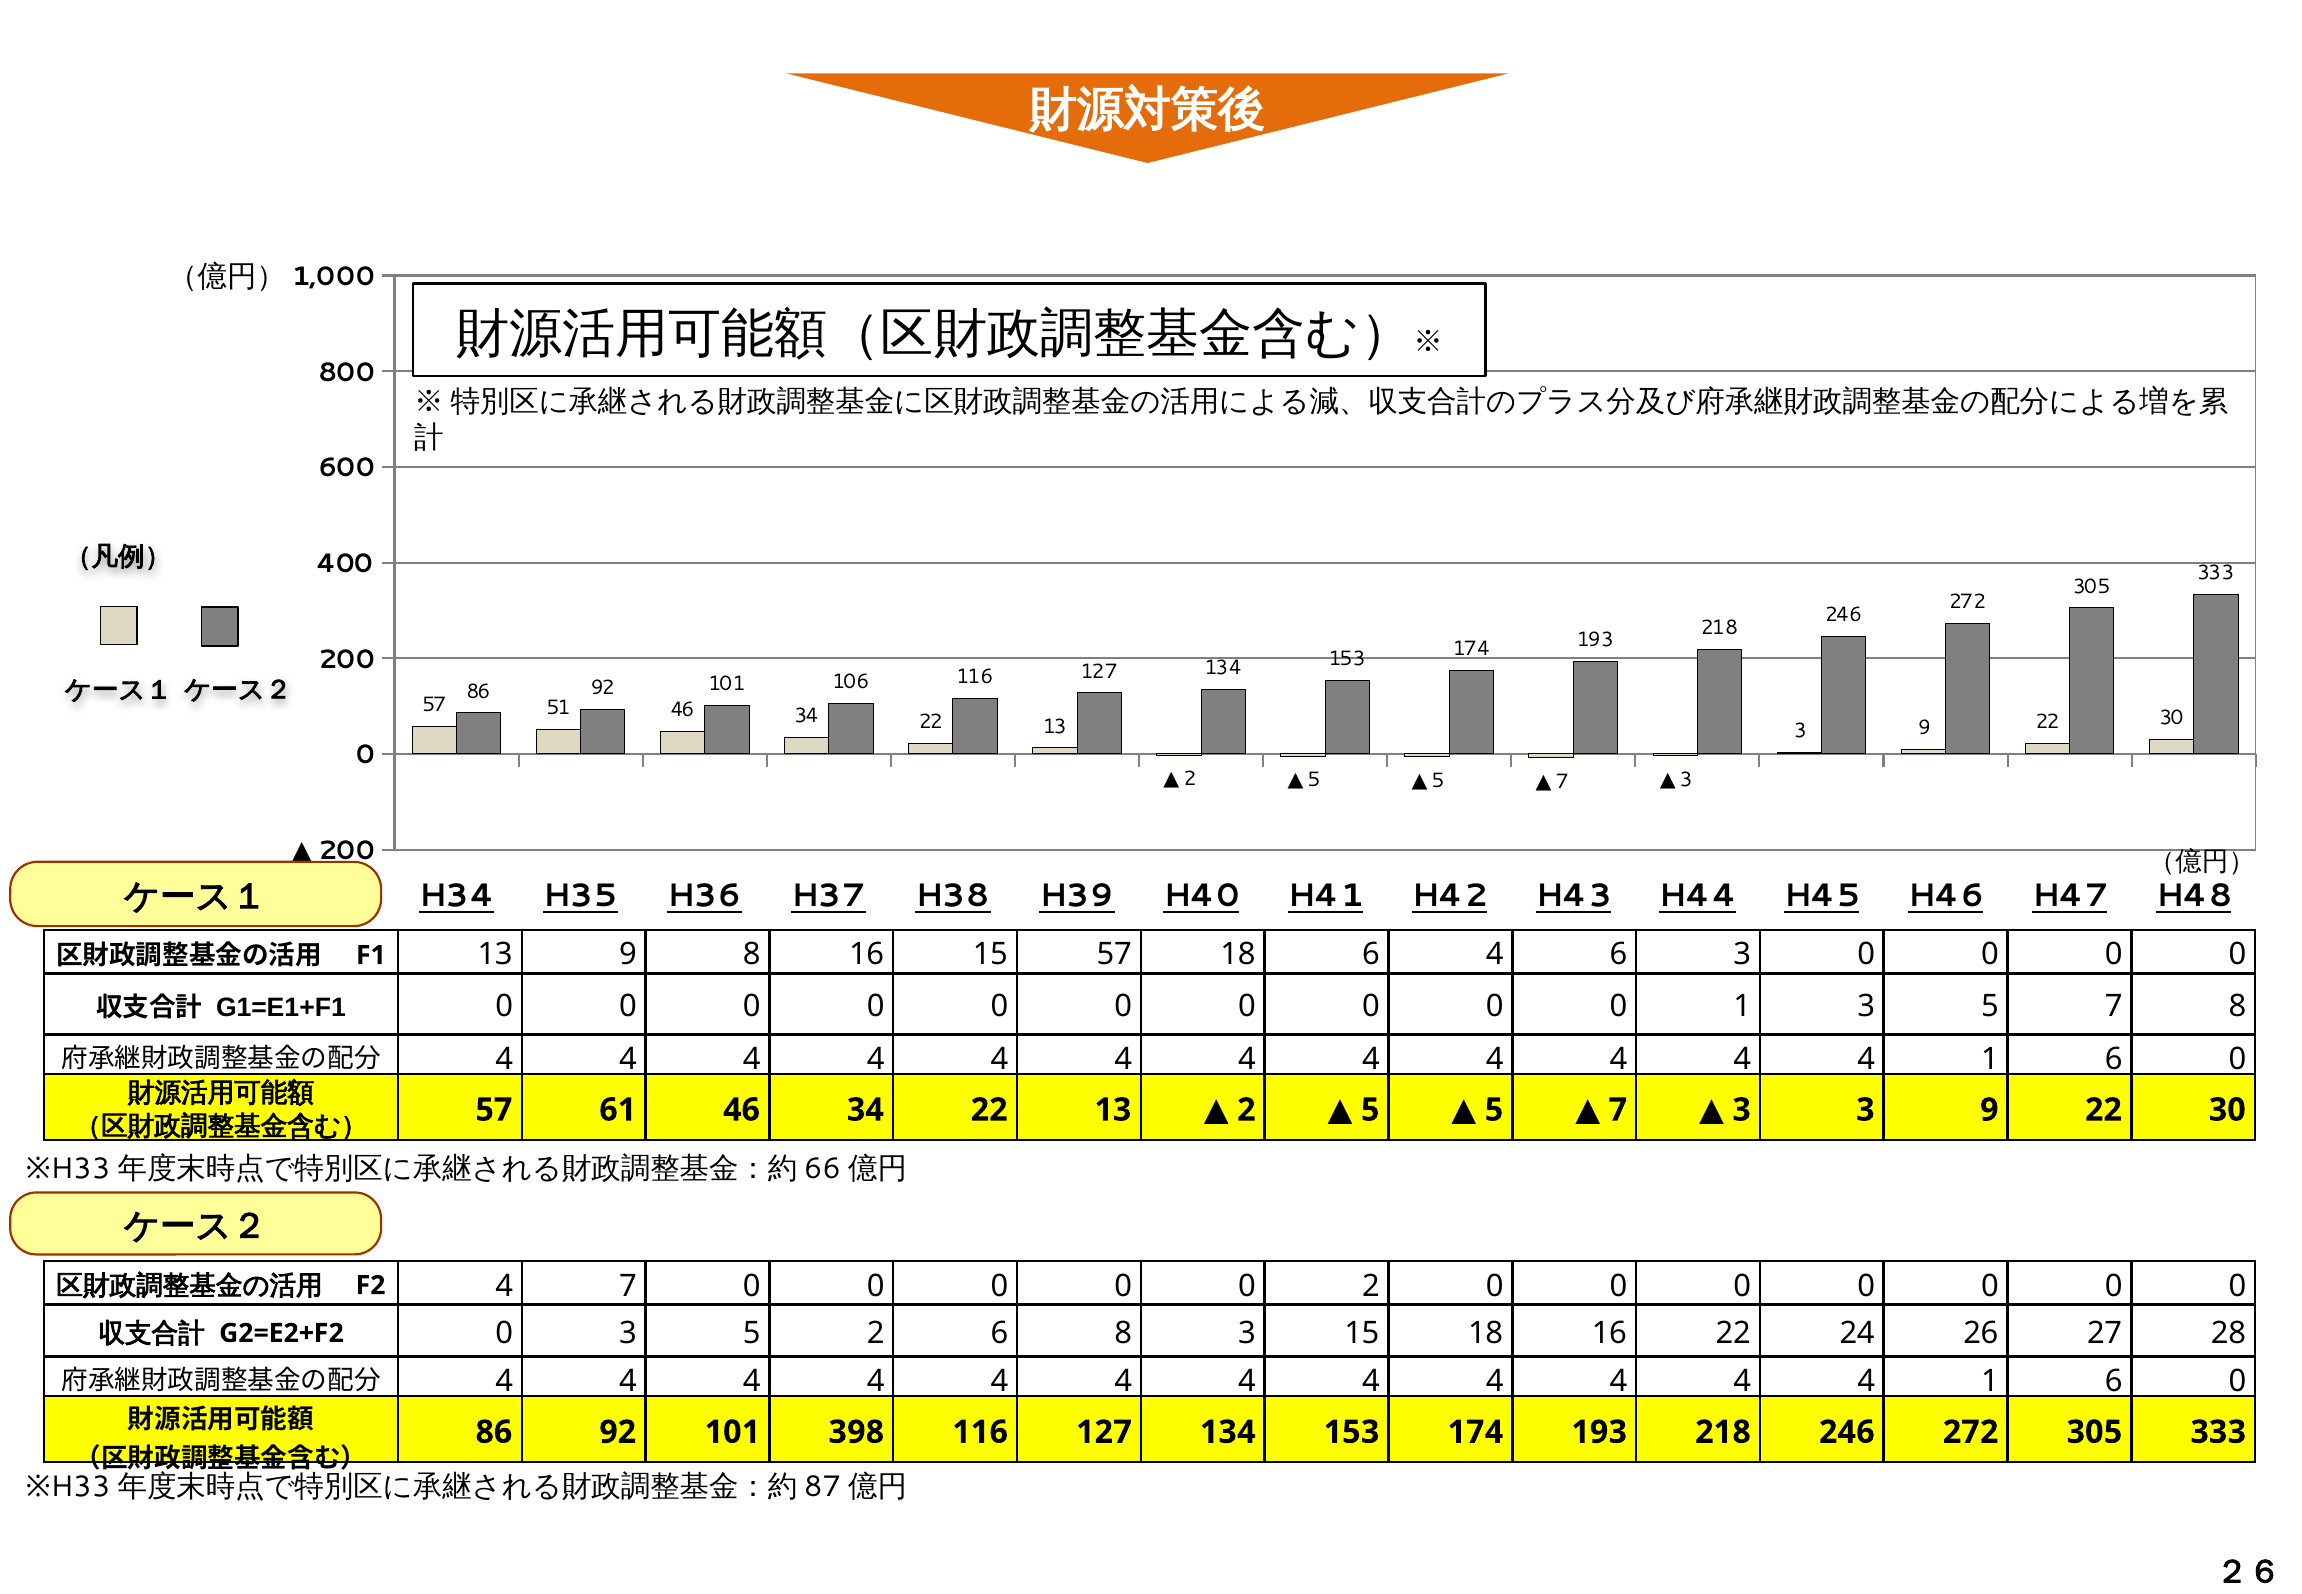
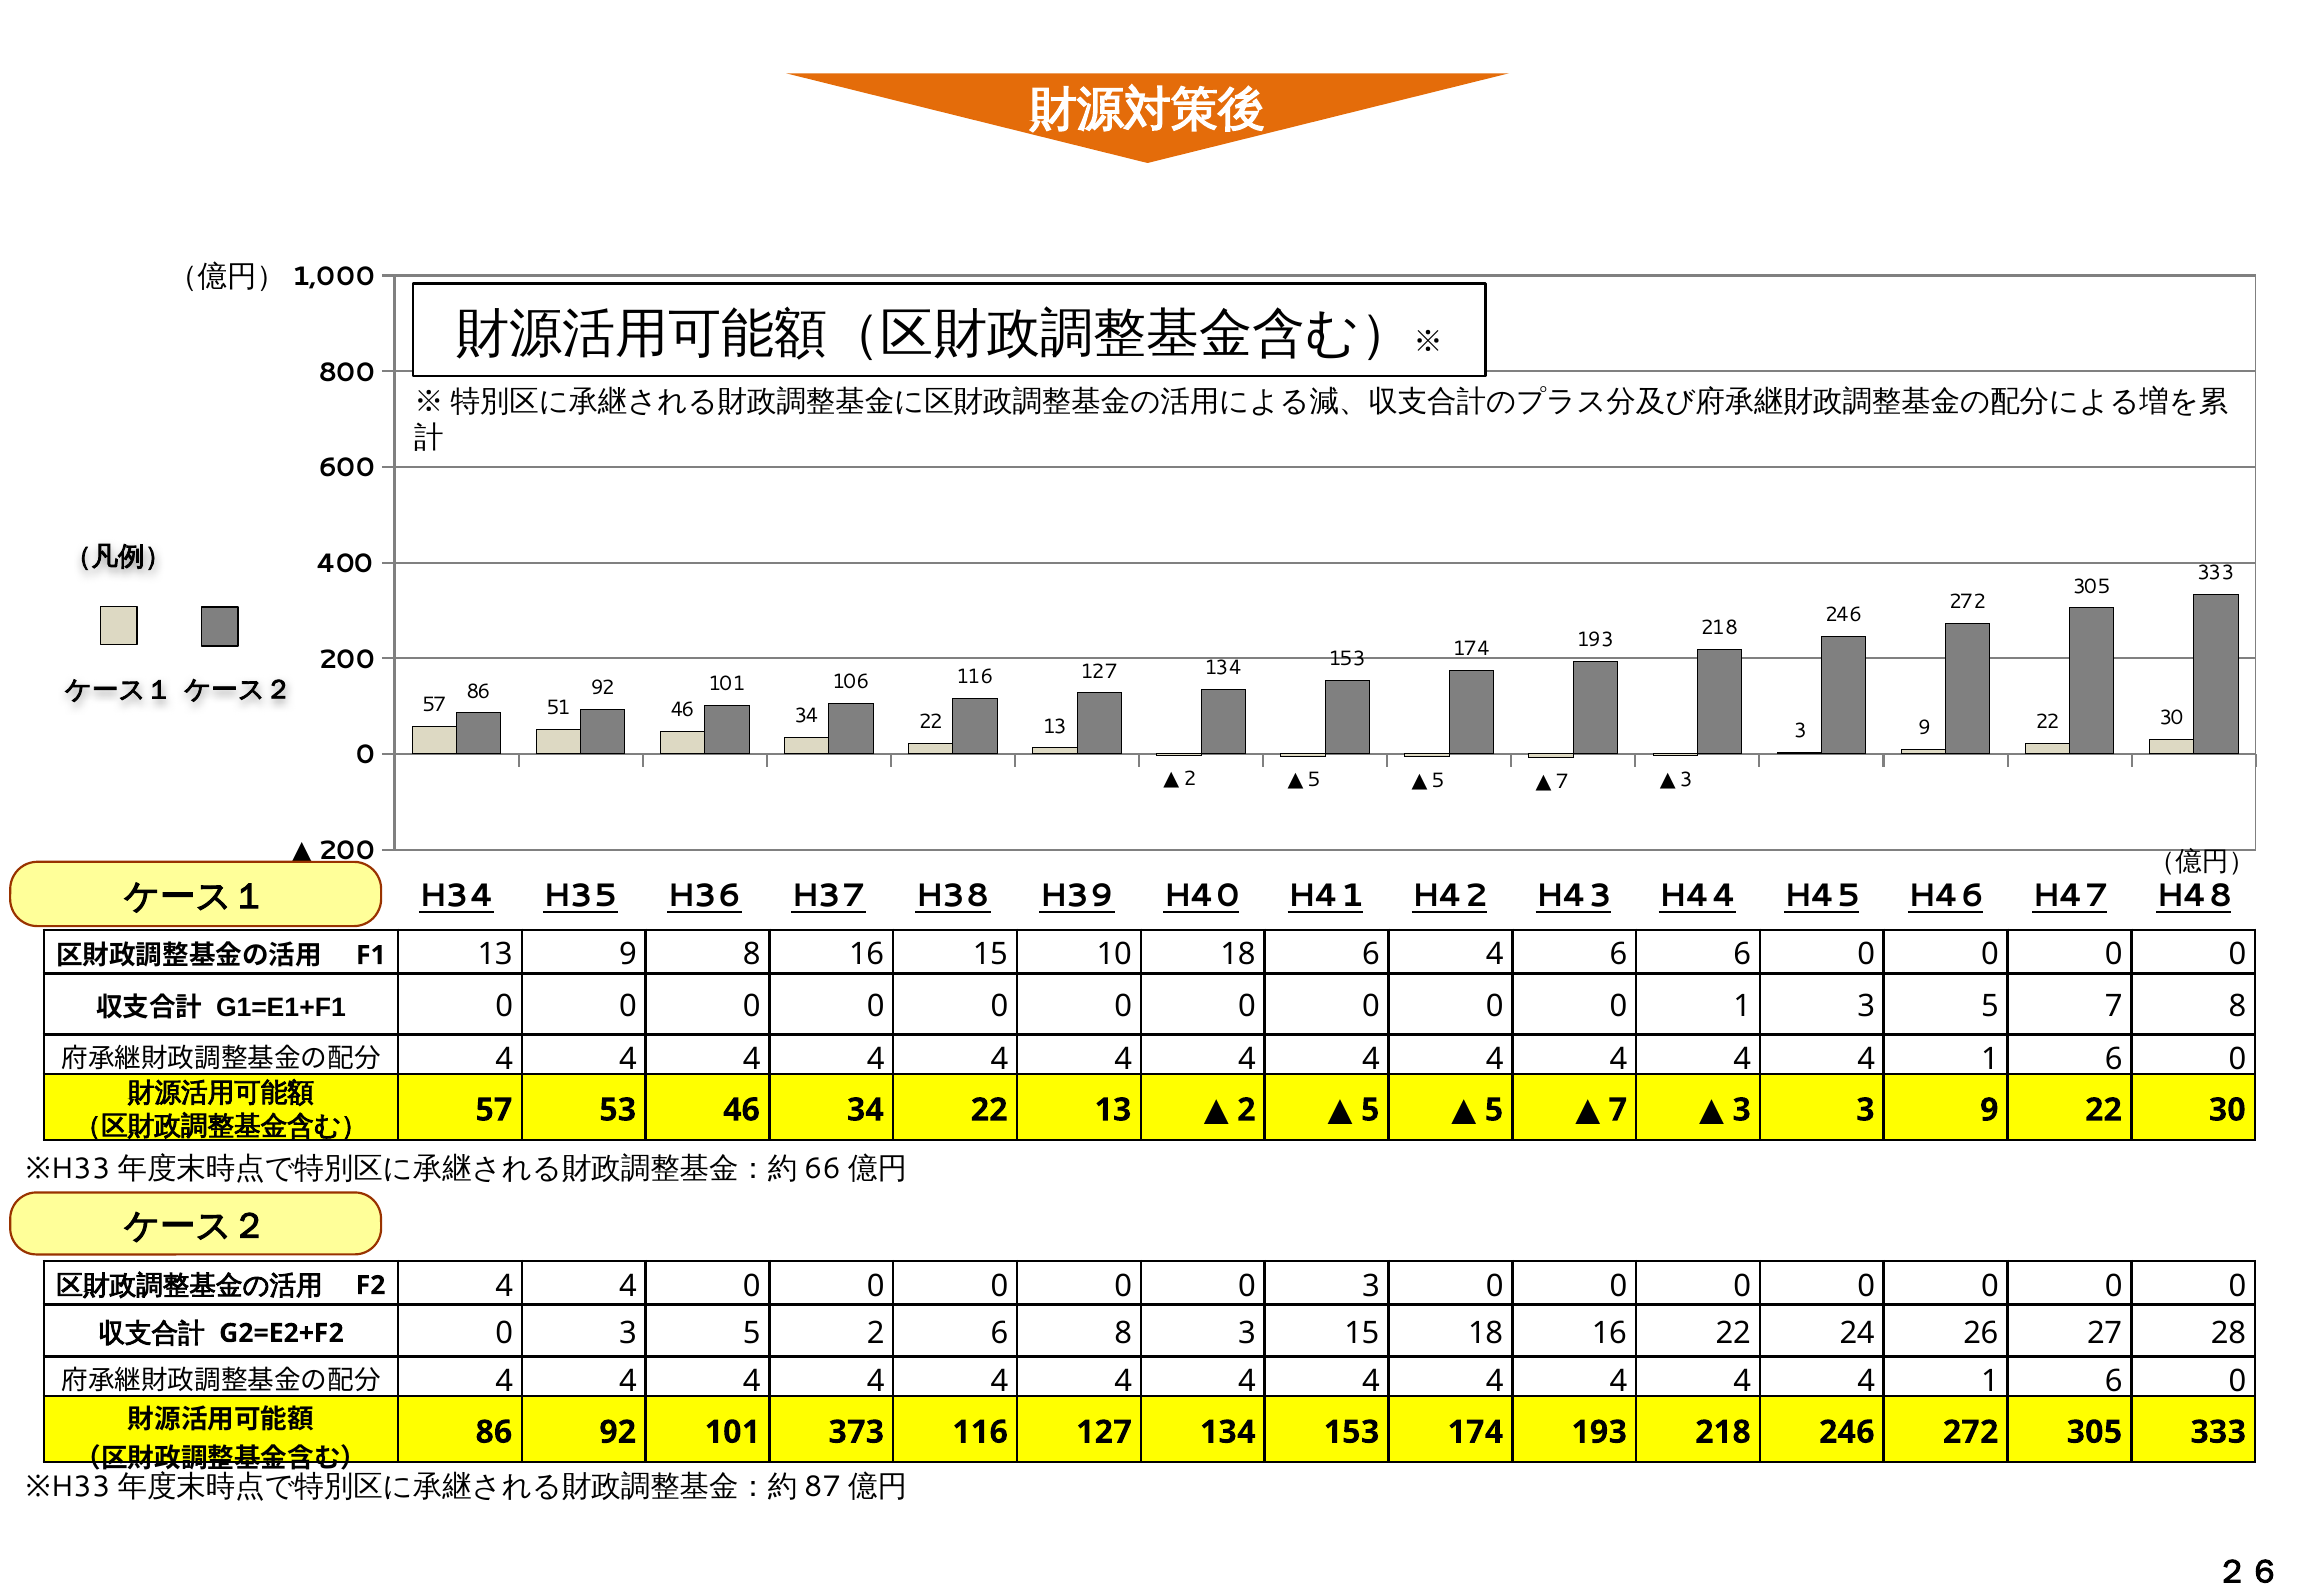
15 57: 57 -> 10
6 3: 3 -> 6
61: 61 -> 53
F2 4 7: 7 -> 4
0 0 2: 2 -> 3
398: 398 -> 373
